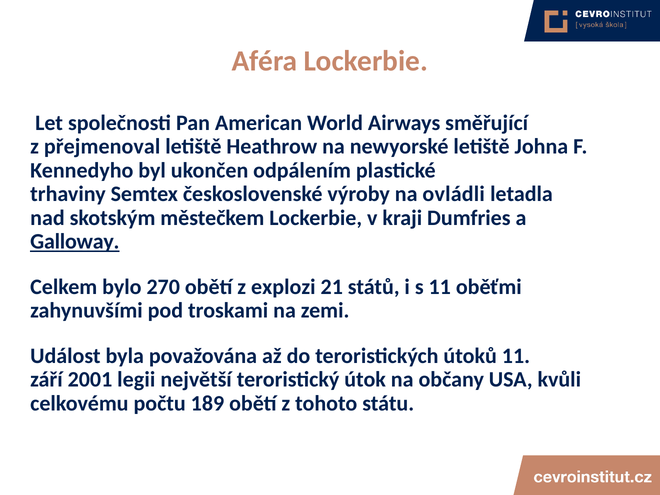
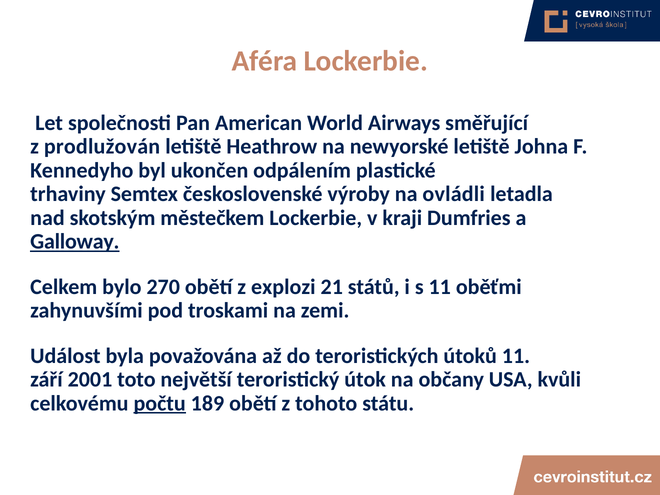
přejmenoval: přejmenoval -> prodlužován
legii: legii -> toto
počtu underline: none -> present
